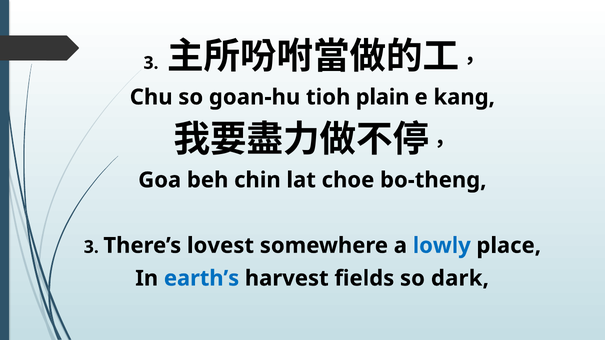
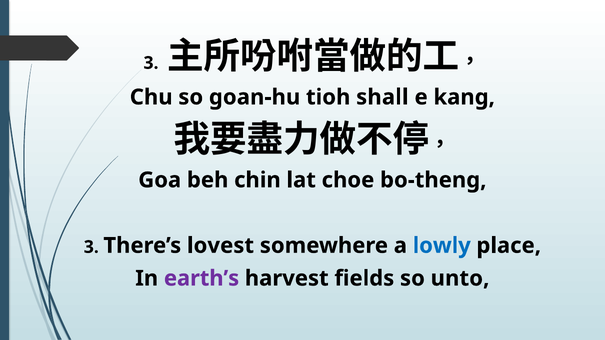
plain: plain -> shall
earth’s colour: blue -> purple
dark: dark -> unto
